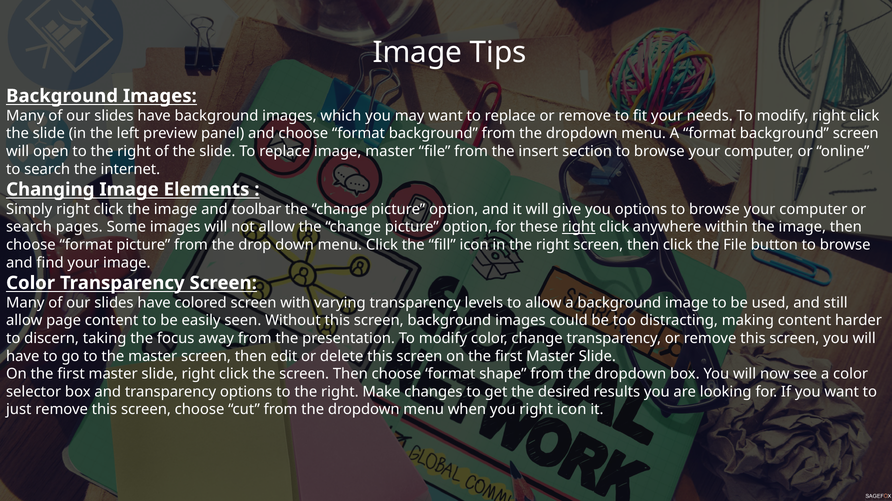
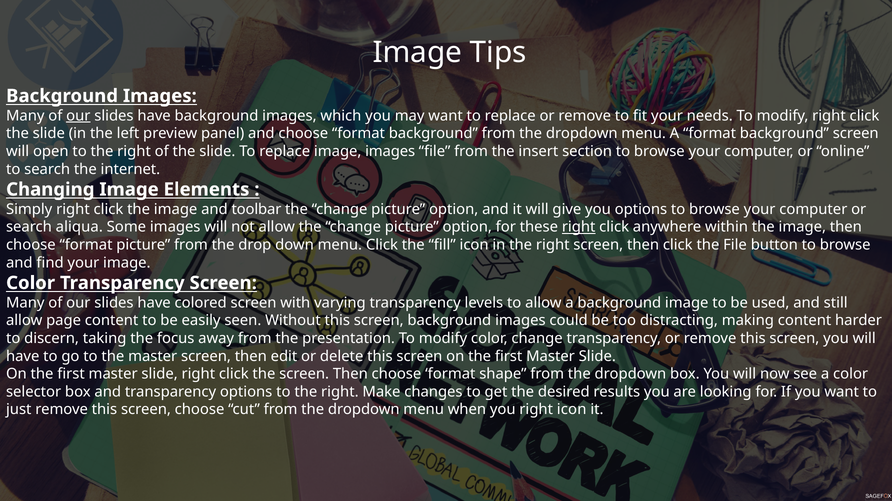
our at (78, 116) underline: none -> present
image master: master -> images
pages: pages -> aliqua
